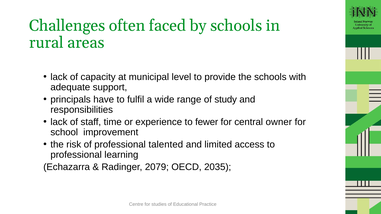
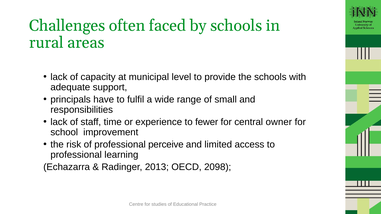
study: study -> small
talented: talented -> perceive
2079: 2079 -> 2013
2035: 2035 -> 2098
